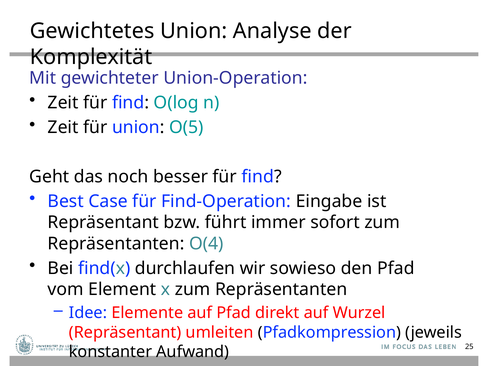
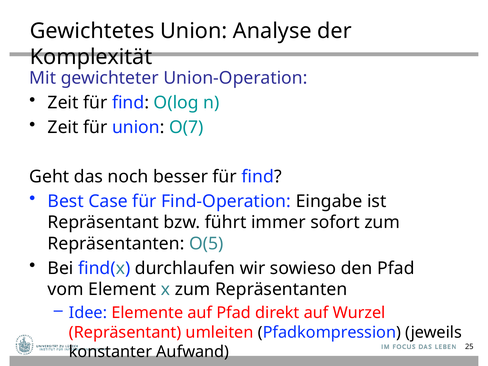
O(5: O(5 -> O(7
O(4: O(4 -> O(5
